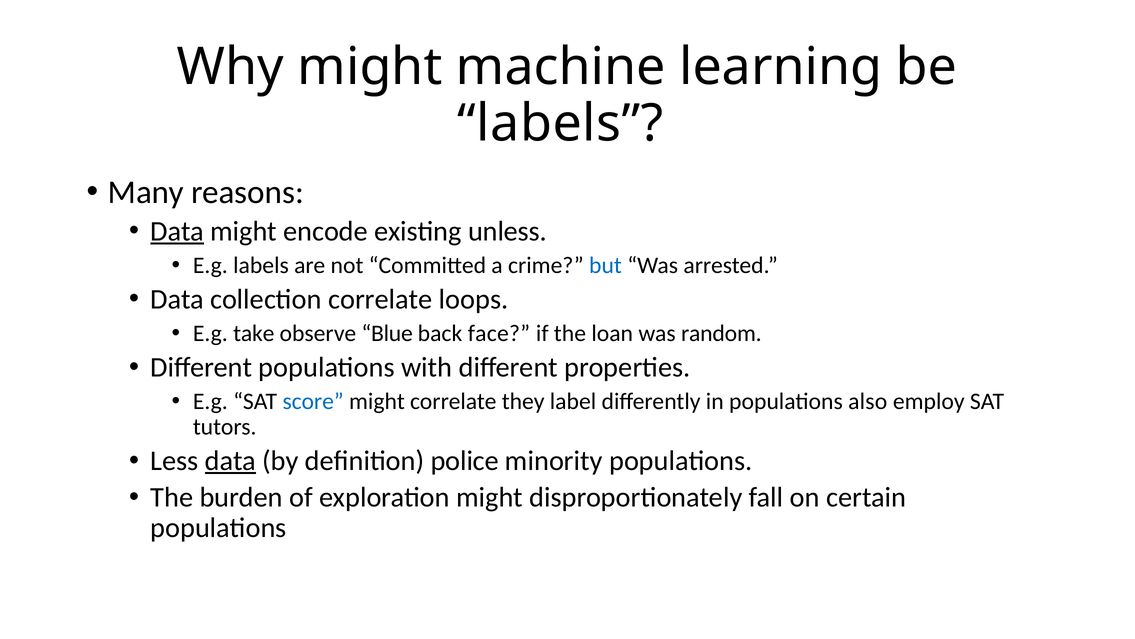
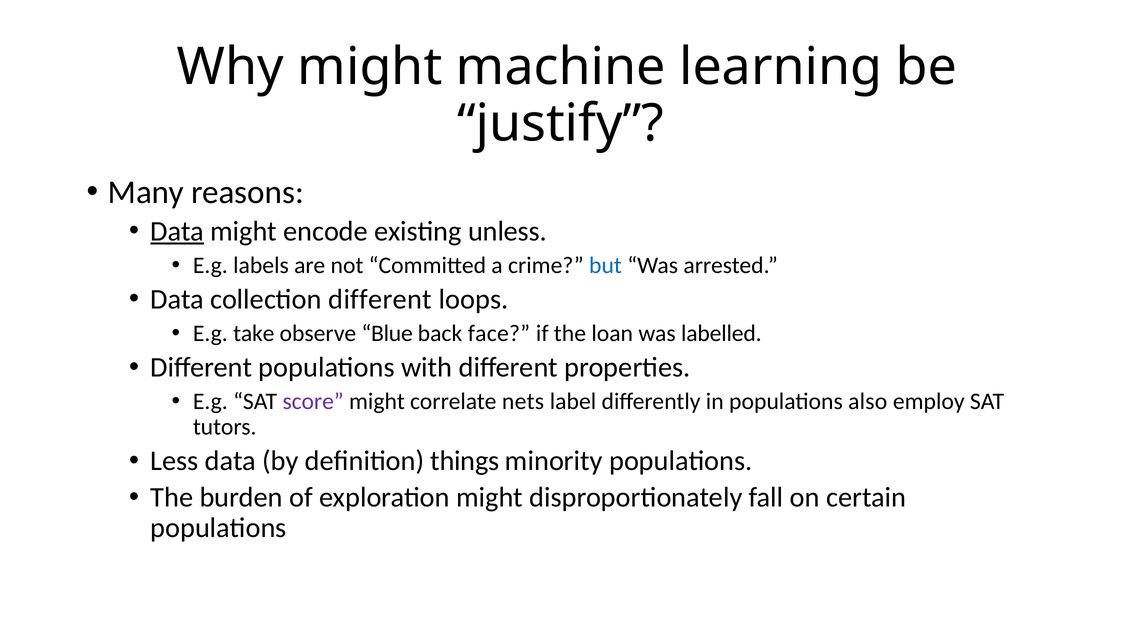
labels at (560, 123): labels -> justify
collection correlate: correlate -> different
random: random -> labelled
score colour: blue -> purple
they: they -> nets
data at (231, 460) underline: present -> none
police: police -> things
